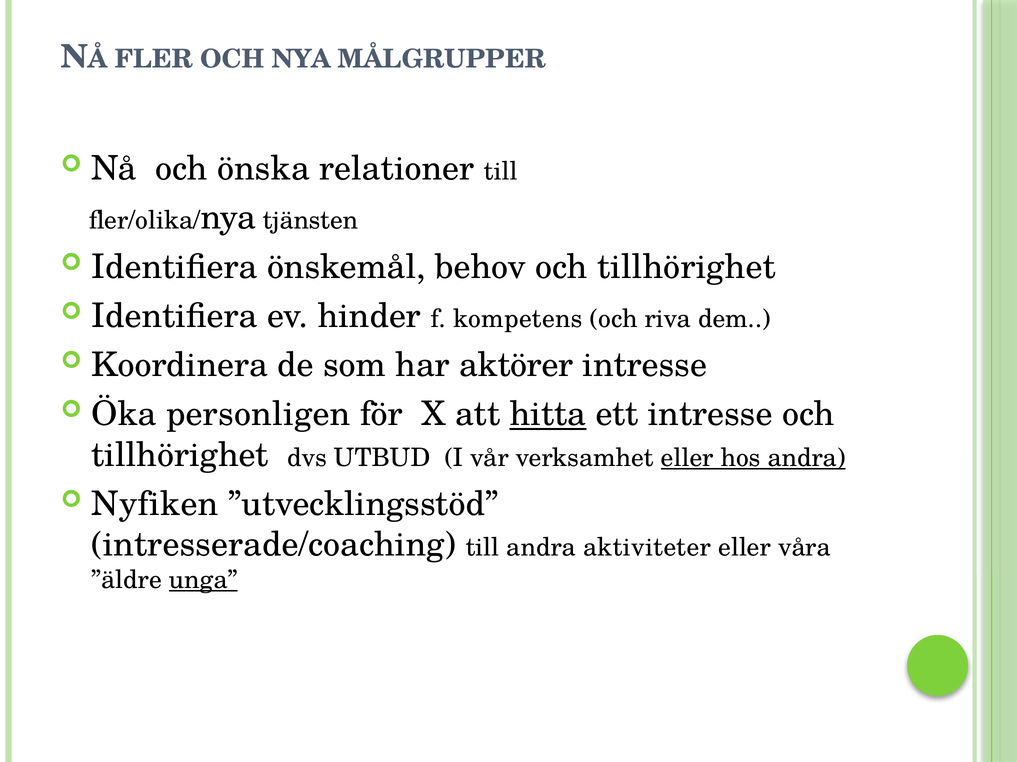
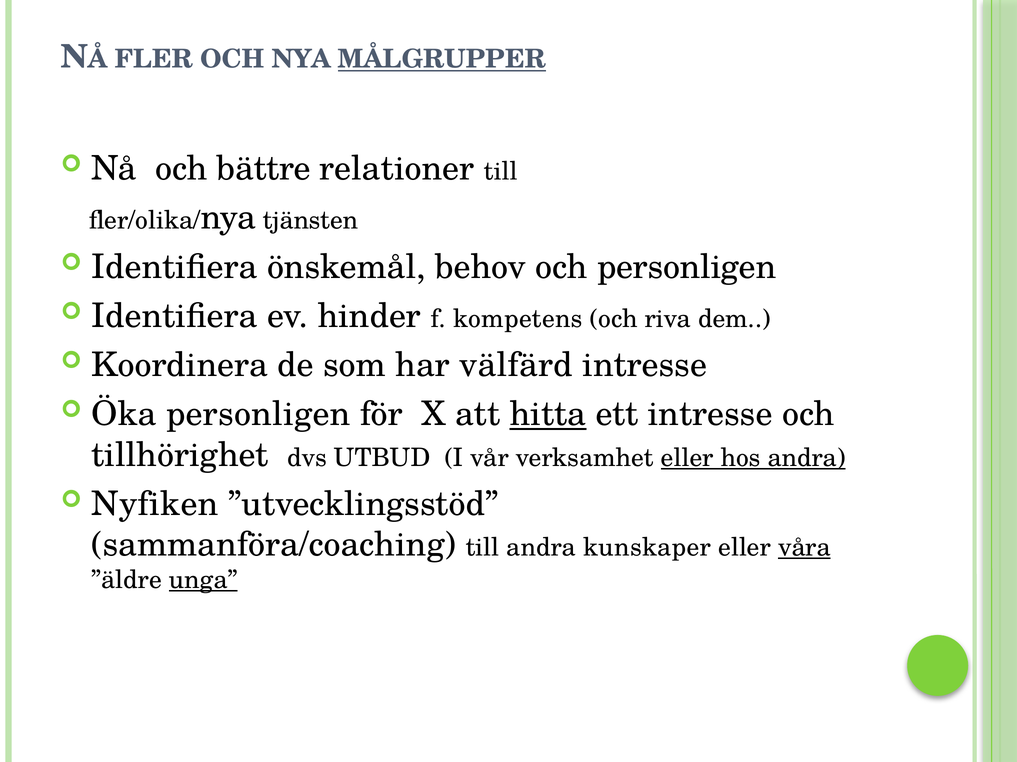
MÅLGRUPPER underline: none -> present
önska: önska -> bättre
behov och tillhörighet: tillhörighet -> personligen
aktörer: aktörer -> välfärd
intresserade/coaching: intresserade/coaching -> sammanföra/coaching
aktiviteter: aktiviteter -> kunskaper
våra underline: none -> present
